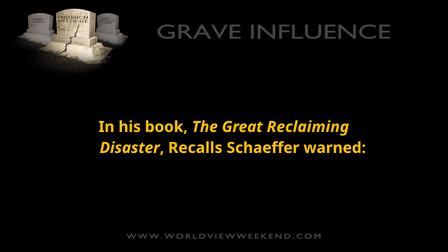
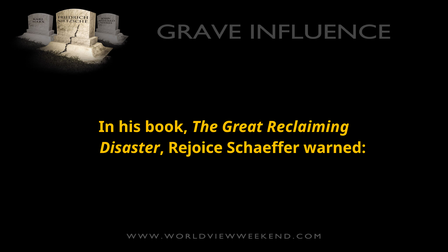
Recalls: Recalls -> Rejoice
